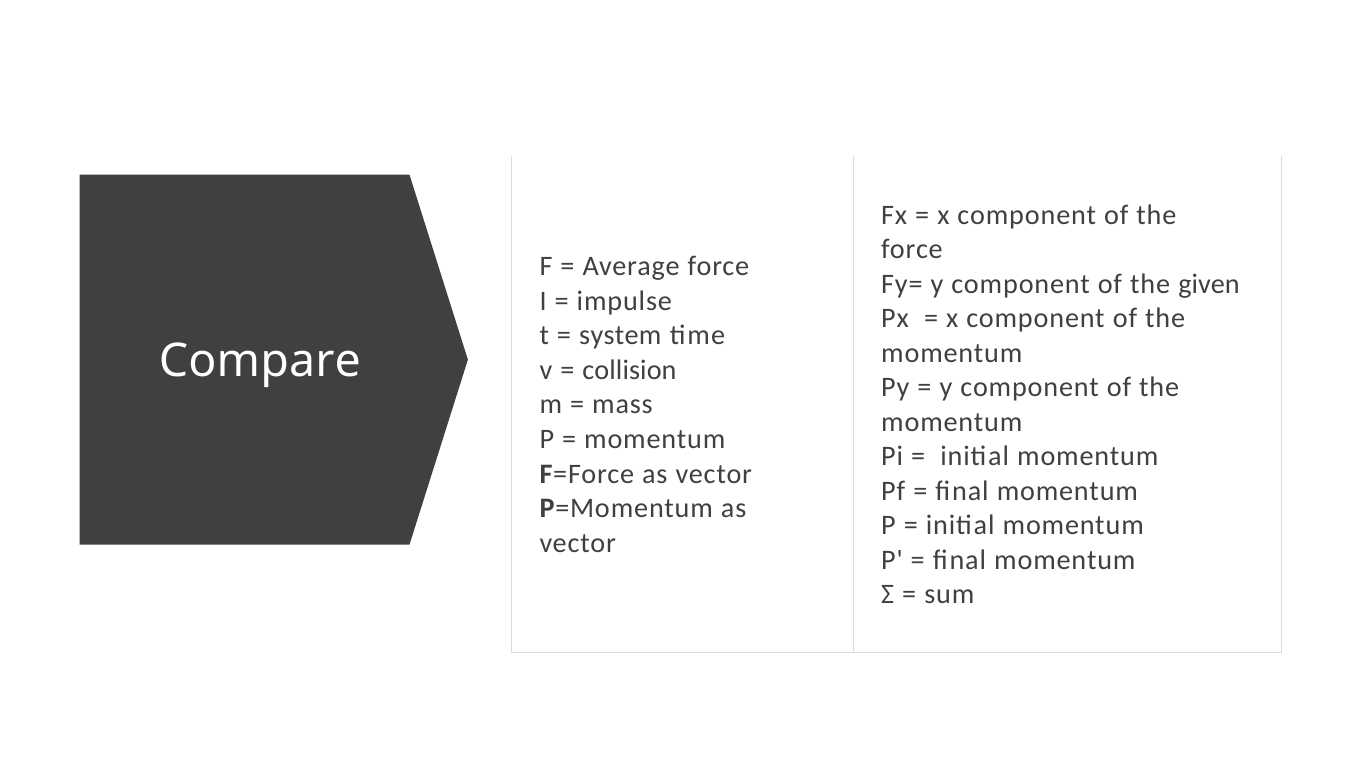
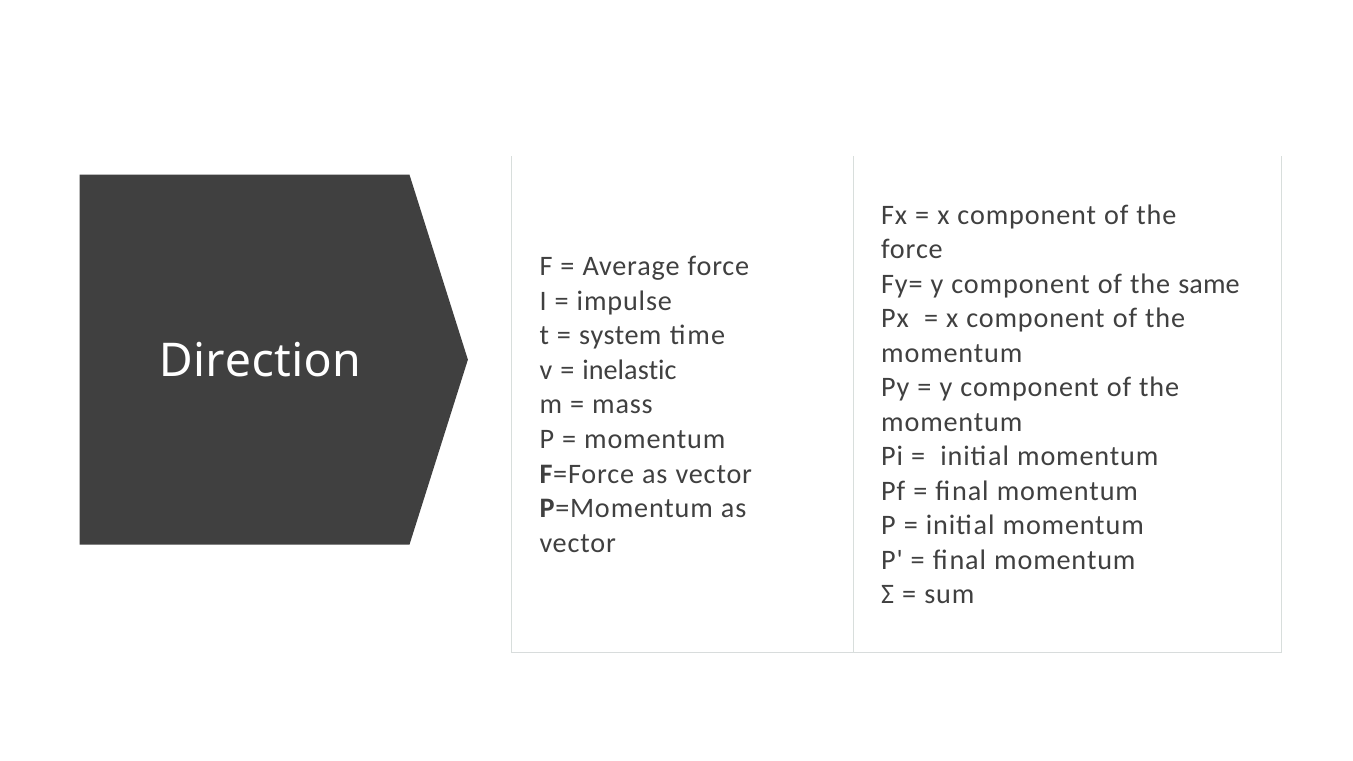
given: given -> same
Compare: Compare -> Direction
collision: collision -> inelastic
